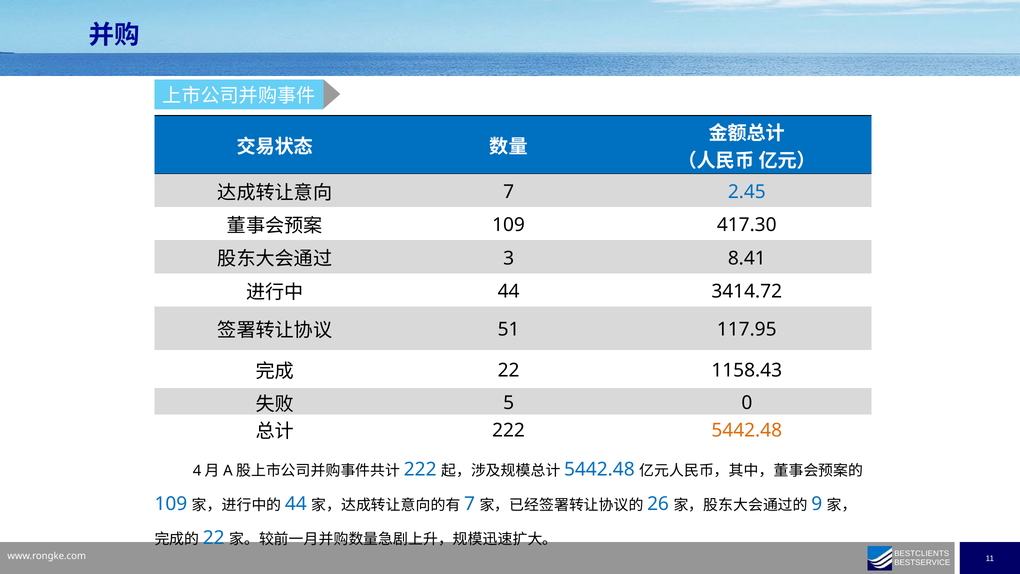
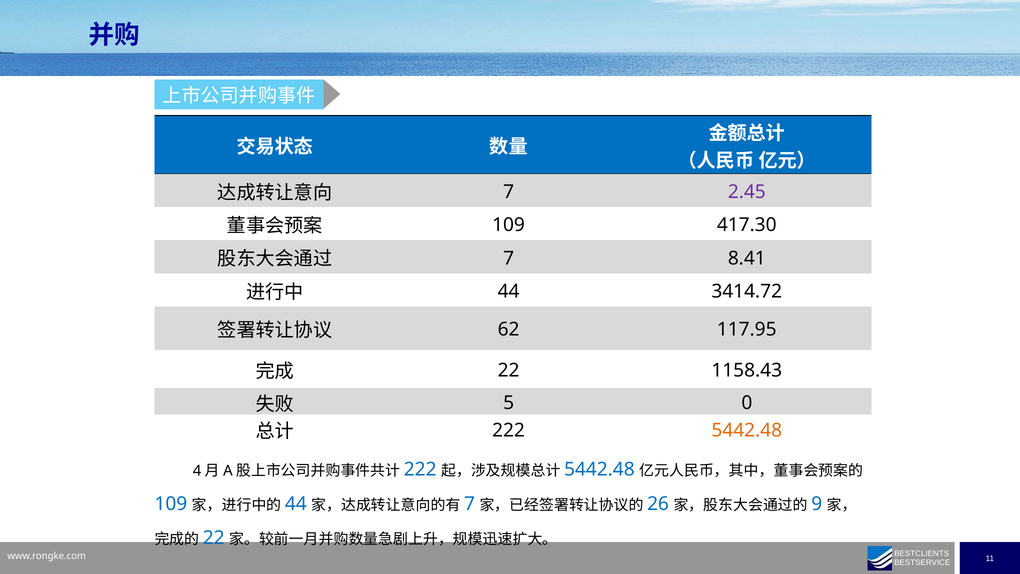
2.45 colour: blue -> purple
3 at (509, 258): 3 -> 7
51: 51 -> 62
